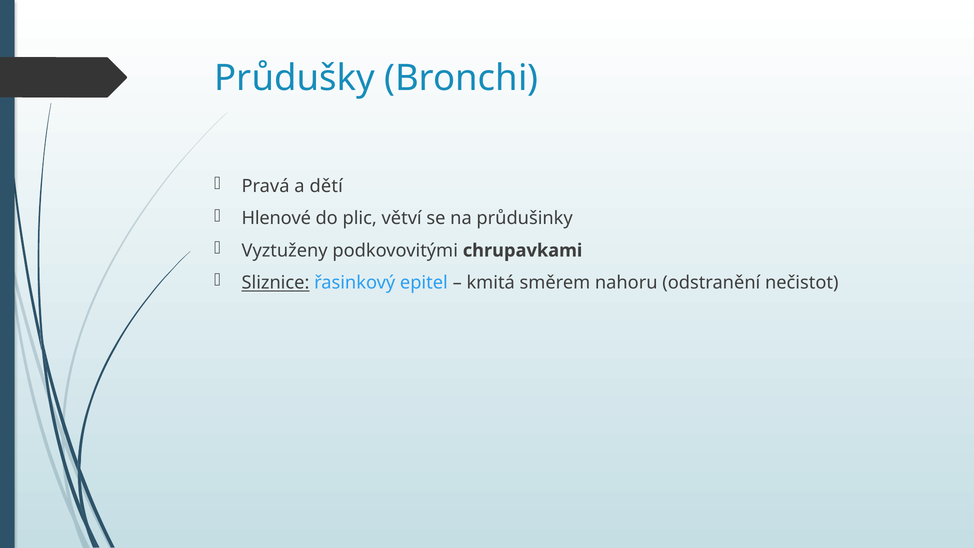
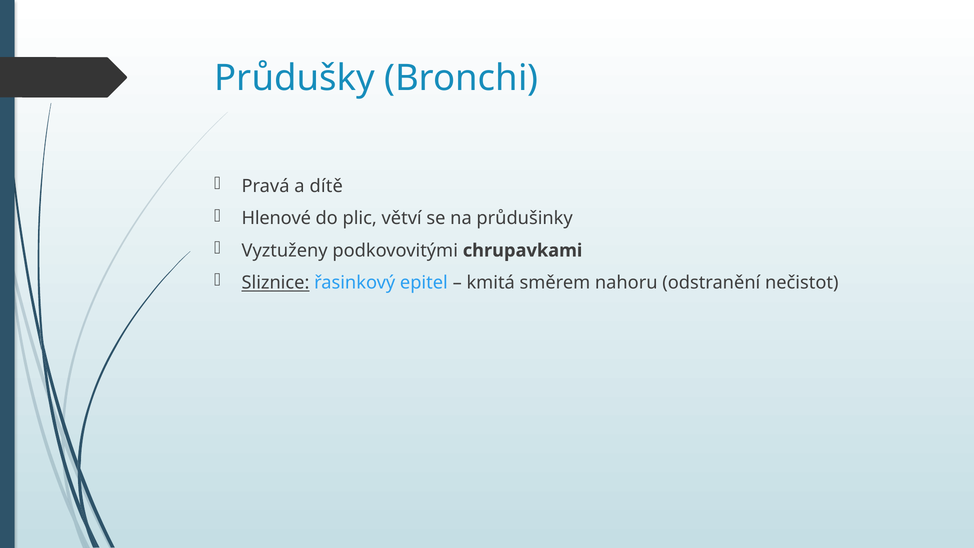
dětí: dětí -> dítě
